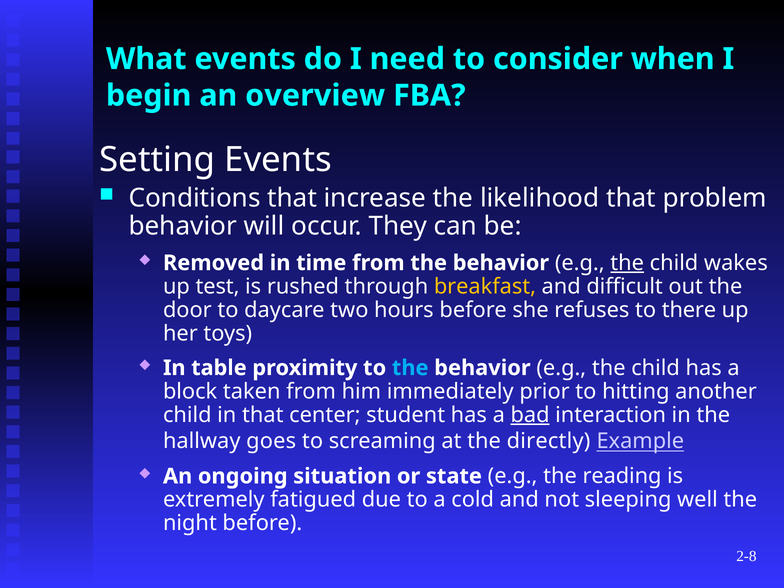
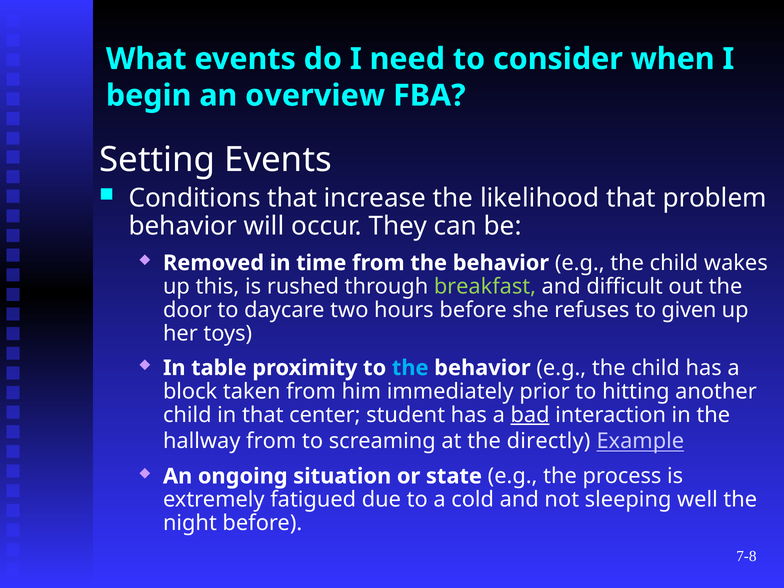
the at (627, 263) underline: present -> none
test: test -> this
breakfast colour: yellow -> light green
there: there -> given
hallway goes: goes -> from
reading: reading -> process
2-8: 2-8 -> 7-8
